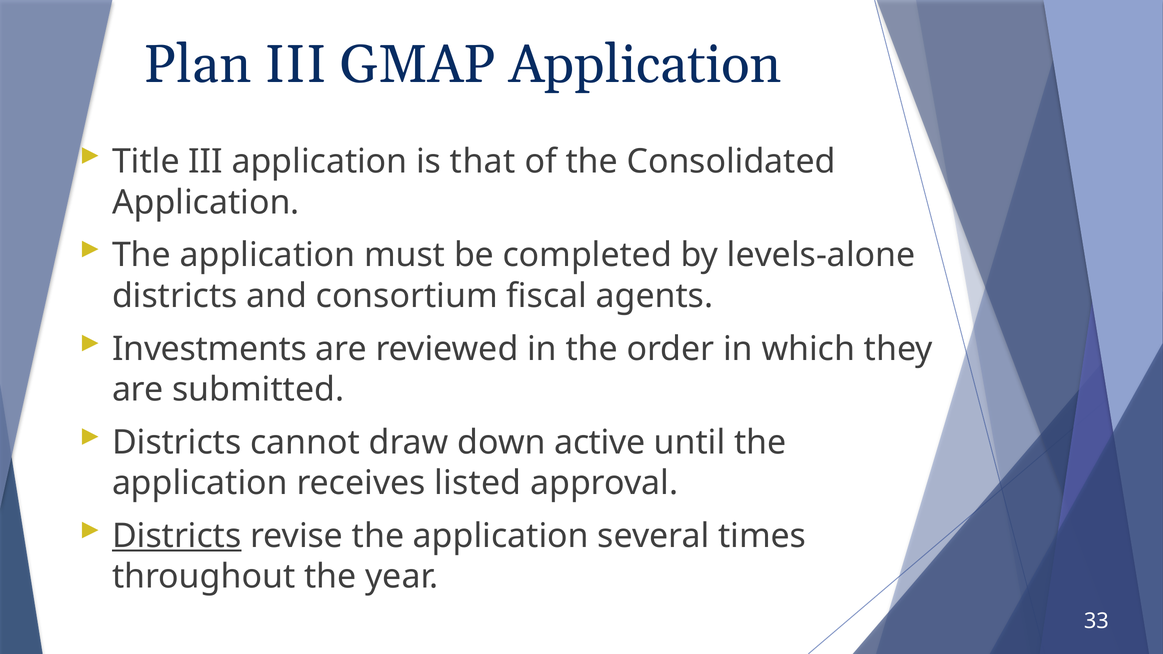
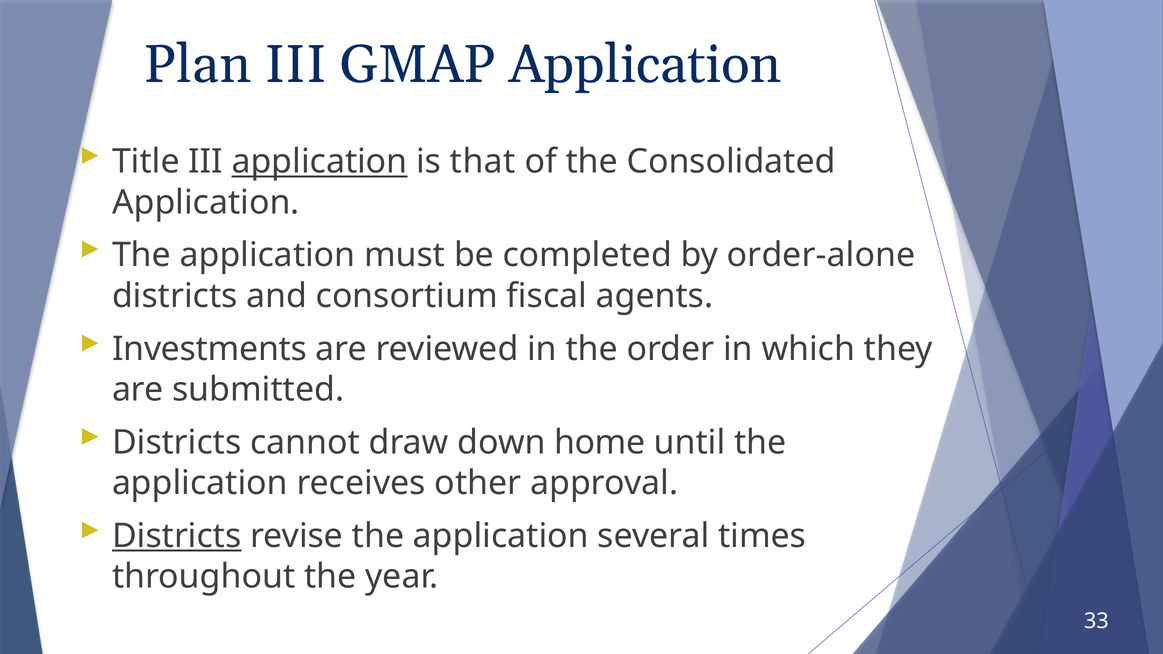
application at (320, 162) underline: none -> present
levels-alone: levels-alone -> order-alone
active: active -> home
listed: listed -> other
